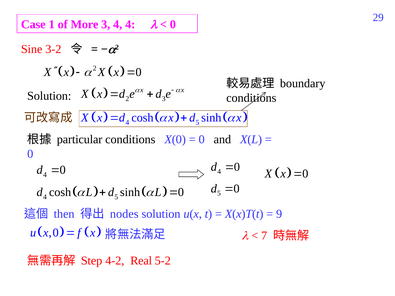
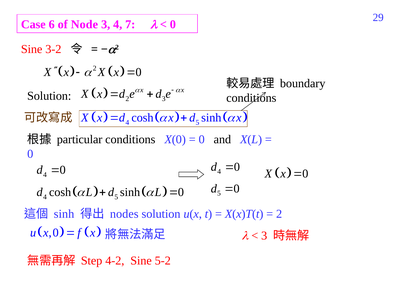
1: 1 -> 6
More: More -> Node
4 4: 4 -> 7
then at (64, 214): then -> sinh
9 at (279, 214): 9 -> 2
7 at (264, 236): 7 -> 3
4-2 Real: Real -> Sine
